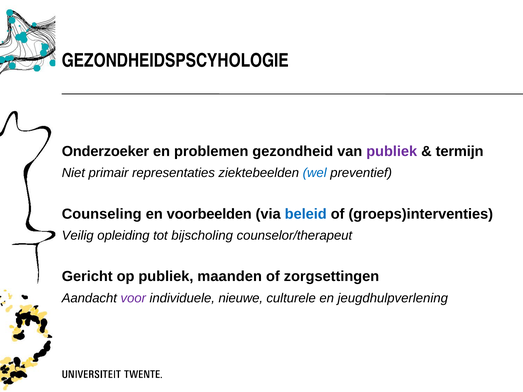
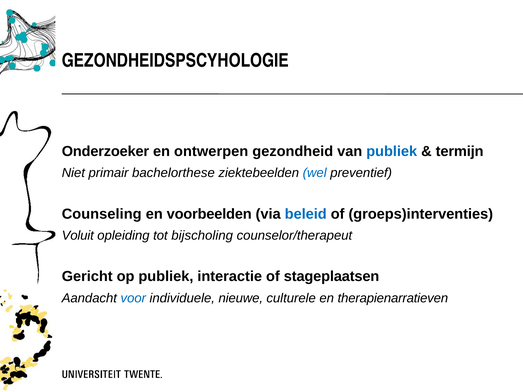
problemen: problemen -> ontwerpen
publiek at (392, 151) colour: purple -> blue
representaties: representaties -> bachelorthese
Veilig: Veilig -> Voluit
maanden: maanden -> interactie
zorgsettingen: zorgsettingen -> stageplaatsen
voor colour: purple -> blue
jeugdhulpverlening: jeugdhulpverlening -> therapienarratieven
